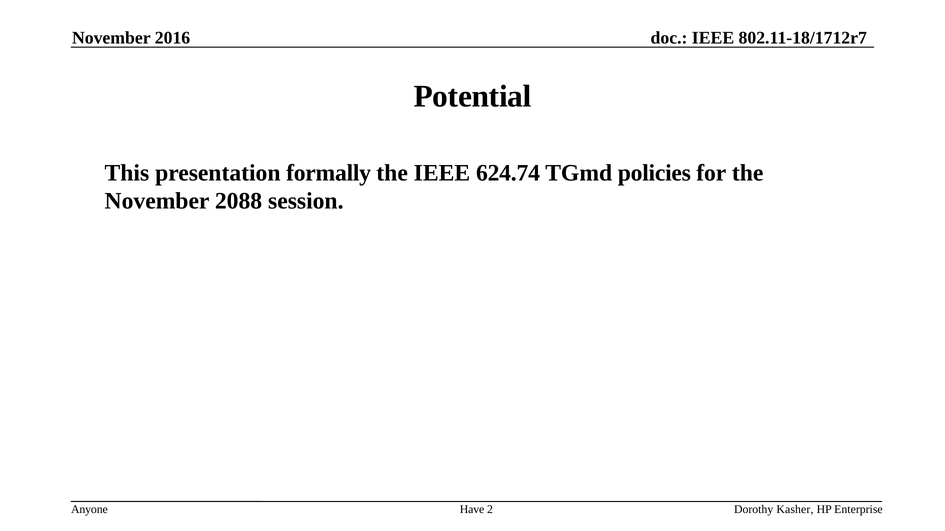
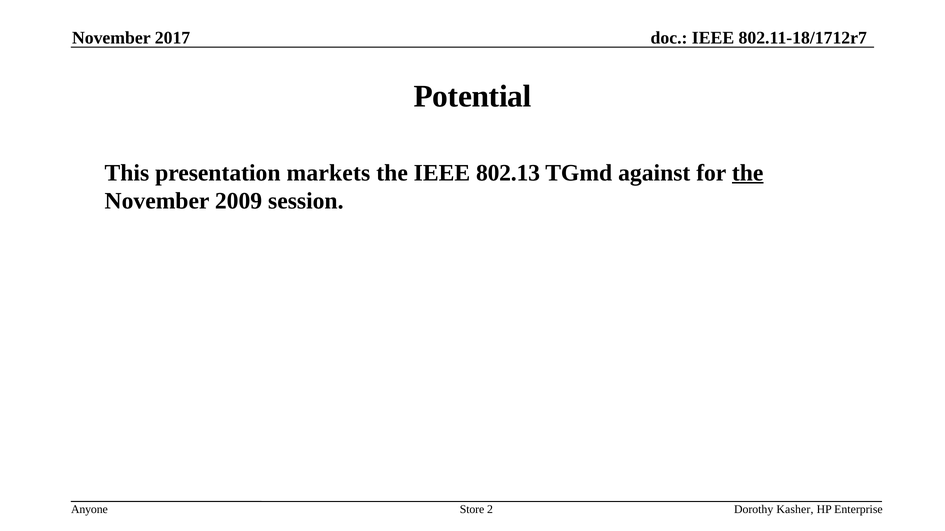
2016: 2016 -> 2017
formally: formally -> markets
624.74: 624.74 -> 802.13
policies: policies -> against
the at (748, 173) underline: none -> present
2088: 2088 -> 2009
Have: Have -> Store
